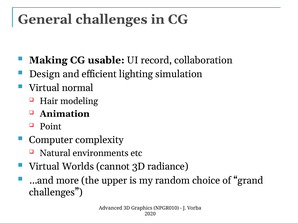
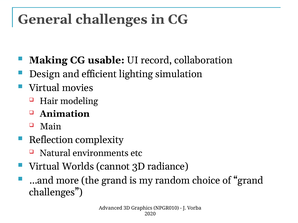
normal: normal -> movies
Point: Point -> Main
Computer: Computer -> Reflection
the upper: upper -> grand
